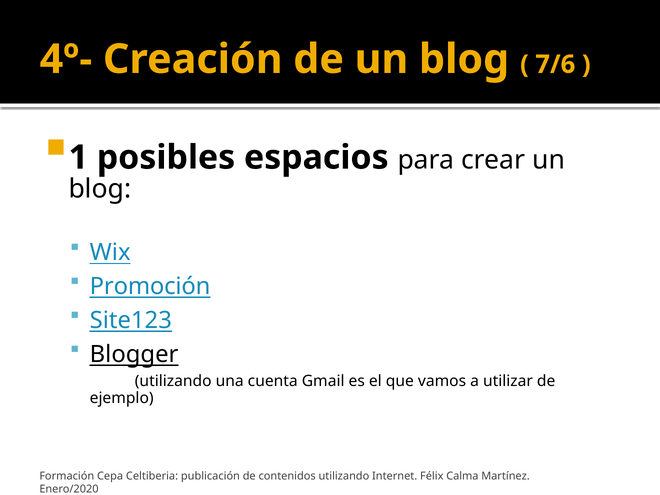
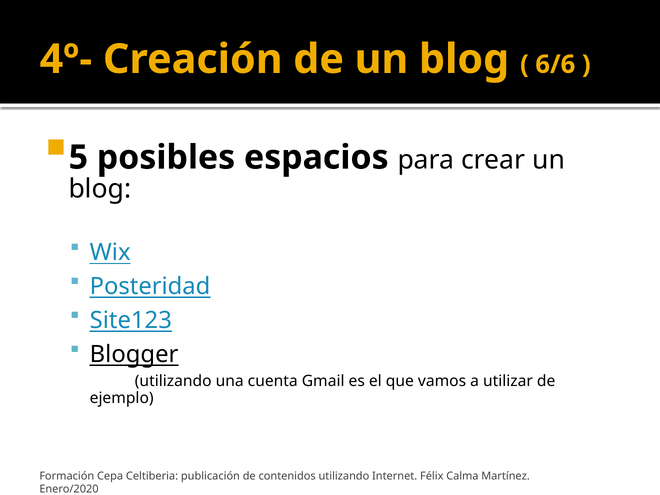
7/6: 7/6 -> 6/6
1: 1 -> 5
Promoción: Promoción -> Posteridad
